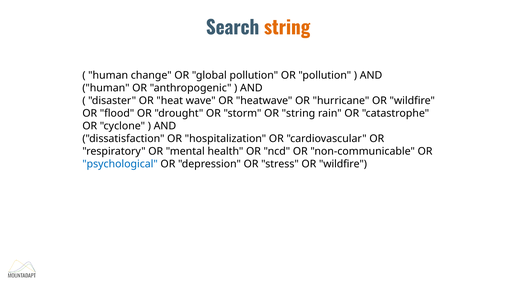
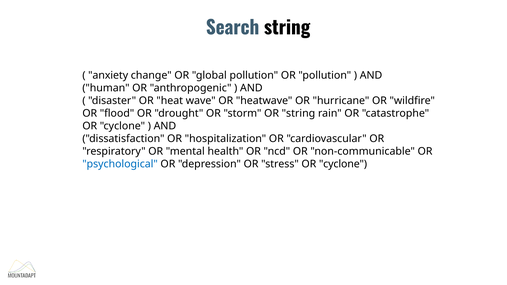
string at (287, 28) colour: orange -> black
human at (108, 75): human -> anxiety
stress OR wildfire: wildfire -> cyclone
